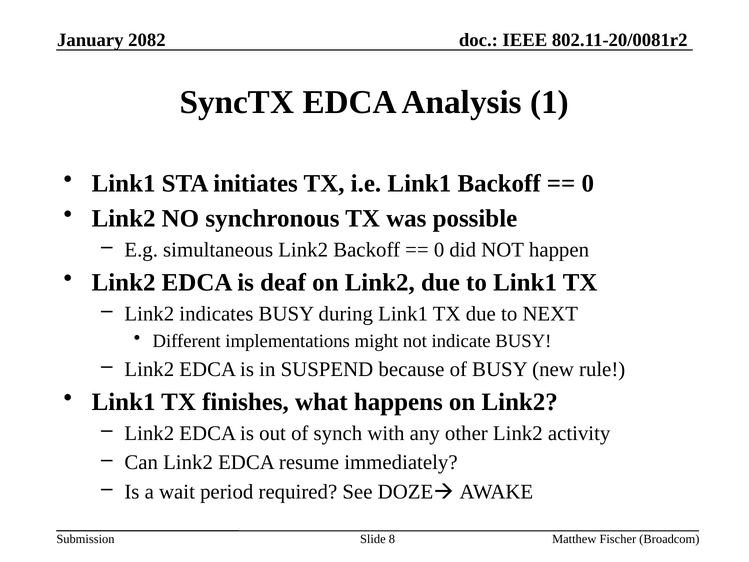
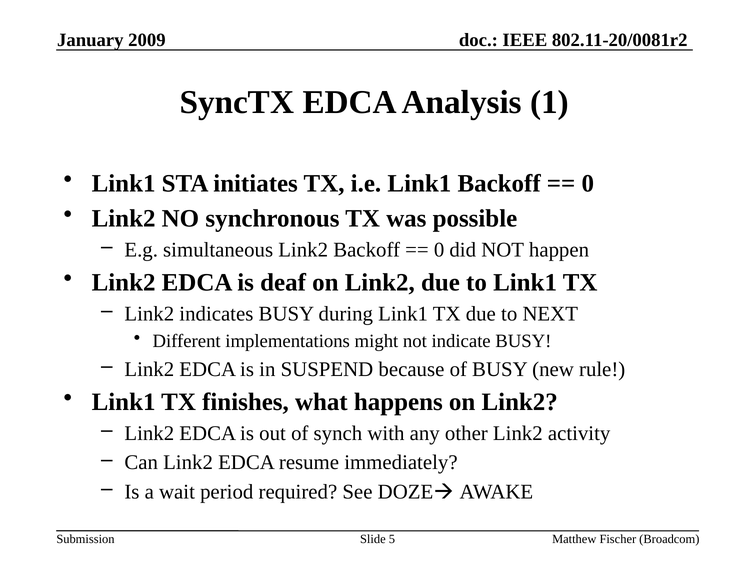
2082: 2082 -> 2009
8: 8 -> 5
